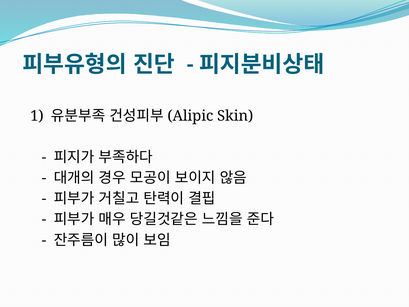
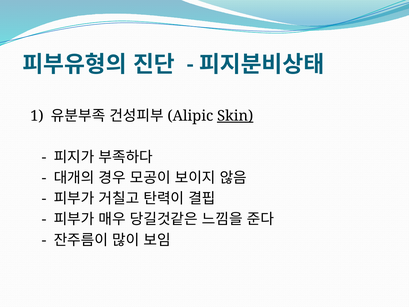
Skin underline: none -> present
